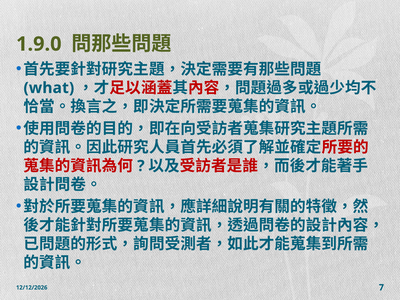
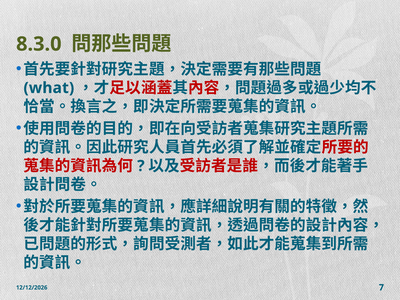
1.9.0: 1.9.0 -> 8.3.0
